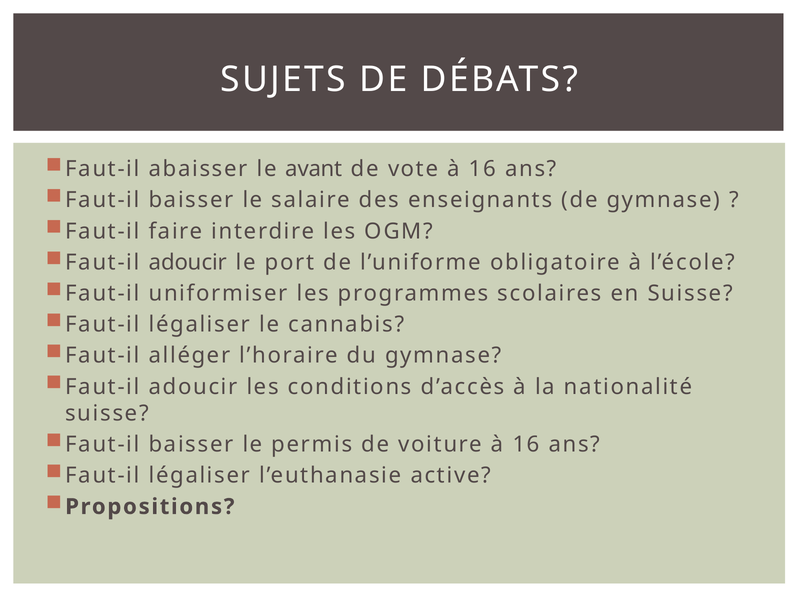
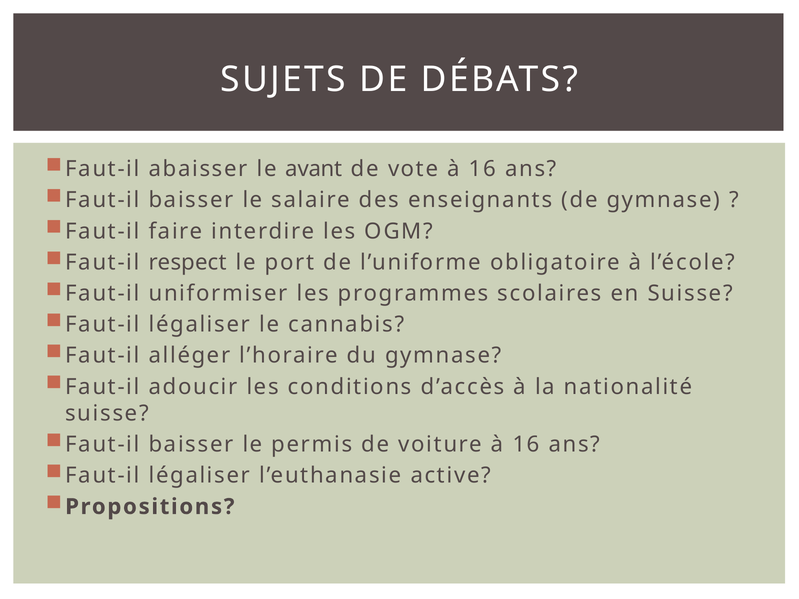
adoucir at (188, 262): adoucir -> respect
